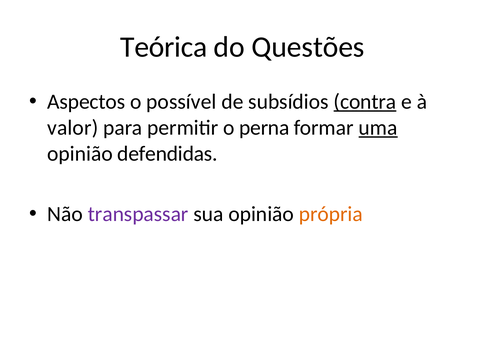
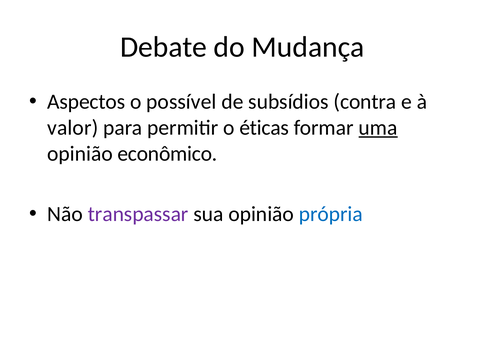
Teórica: Teórica -> Debate
Questões: Questões -> Mudança
contra underline: present -> none
perna: perna -> éticas
defendidas: defendidas -> econômico
própria colour: orange -> blue
